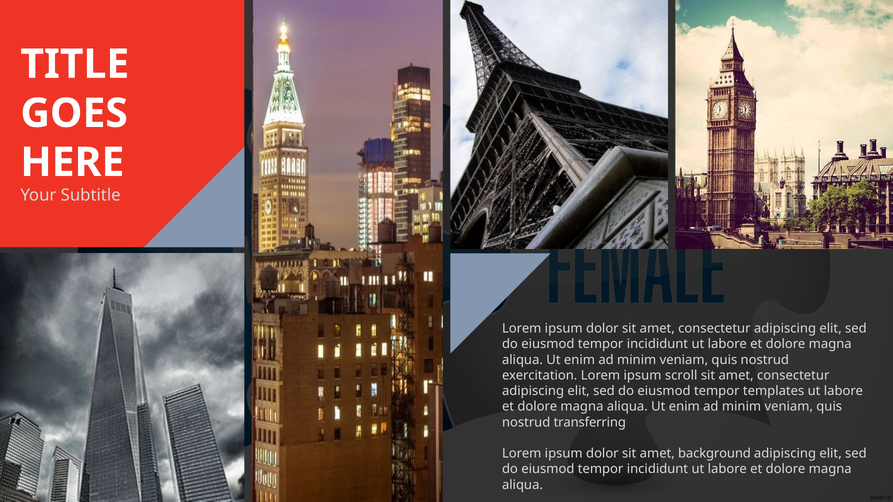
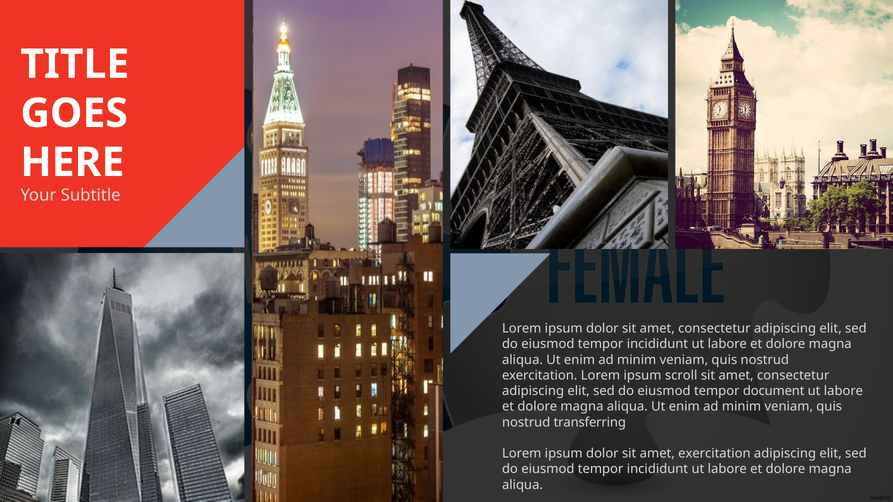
templates: templates -> document
amet background: background -> exercitation
